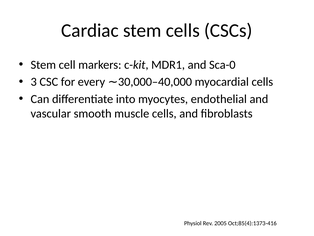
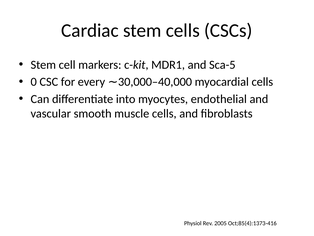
Sca-0: Sca-0 -> Sca-5
3: 3 -> 0
